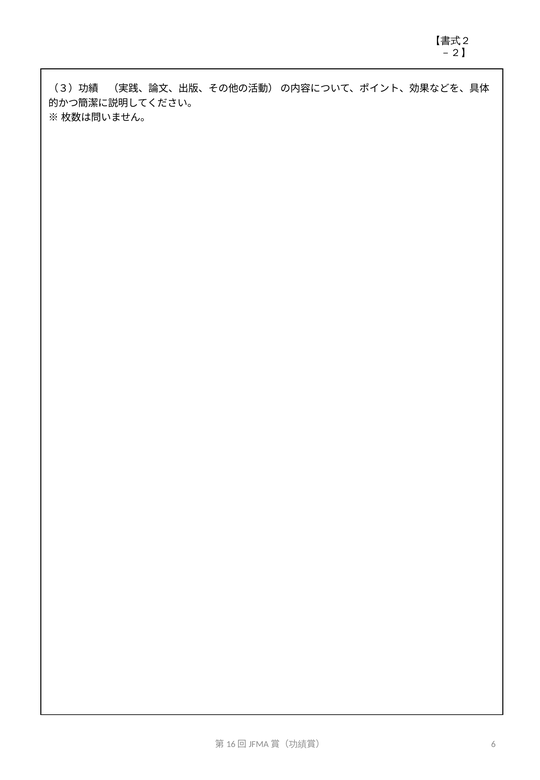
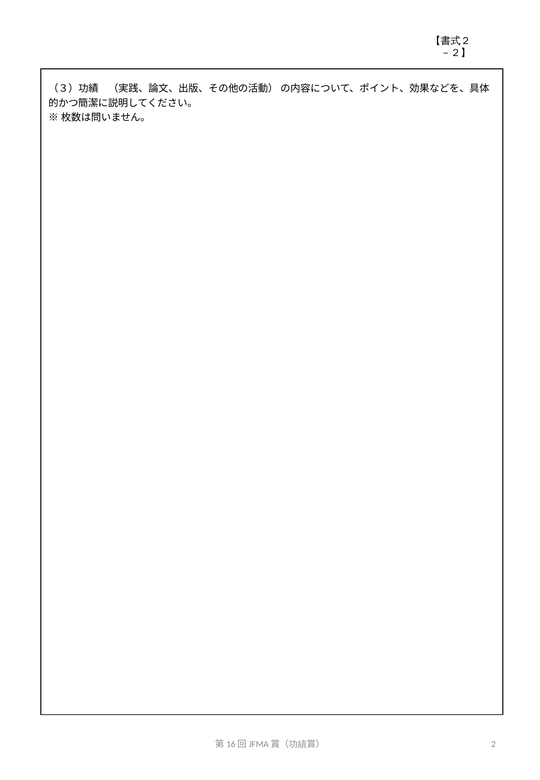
6: 6 -> 2
